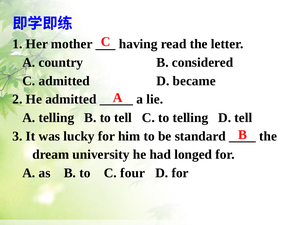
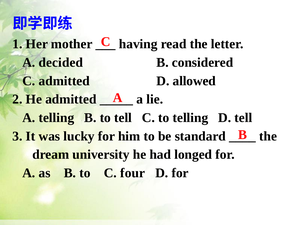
country: country -> decided
became: became -> allowed
